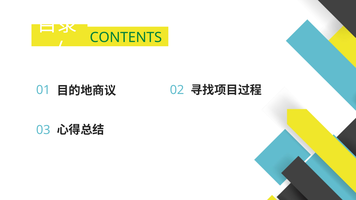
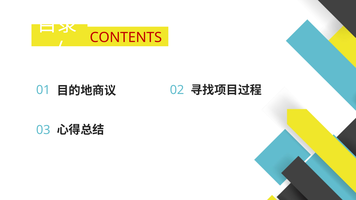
CONTENTS colour: green -> red
